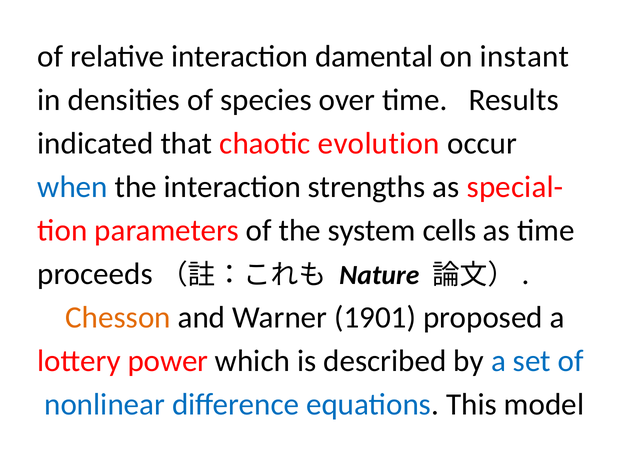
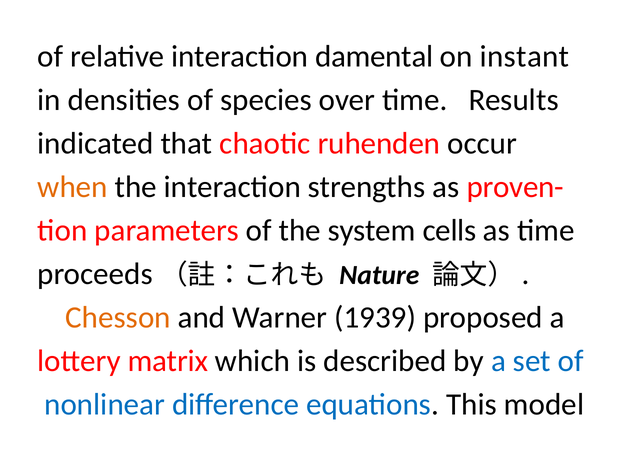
evolution: evolution -> ruhenden
when colour: blue -> orange
special-: special- -> proven-
1901: 1901 -> 1939
power: power -> matrix
